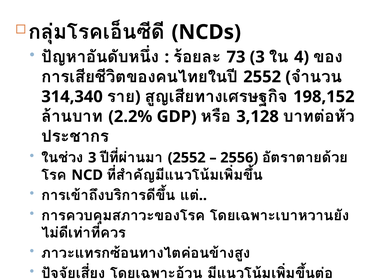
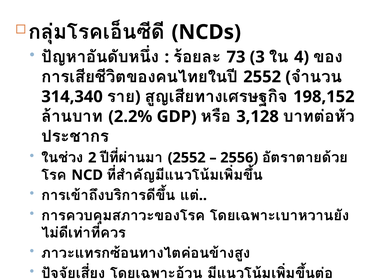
3 at (92, 158): 3 -> 2
